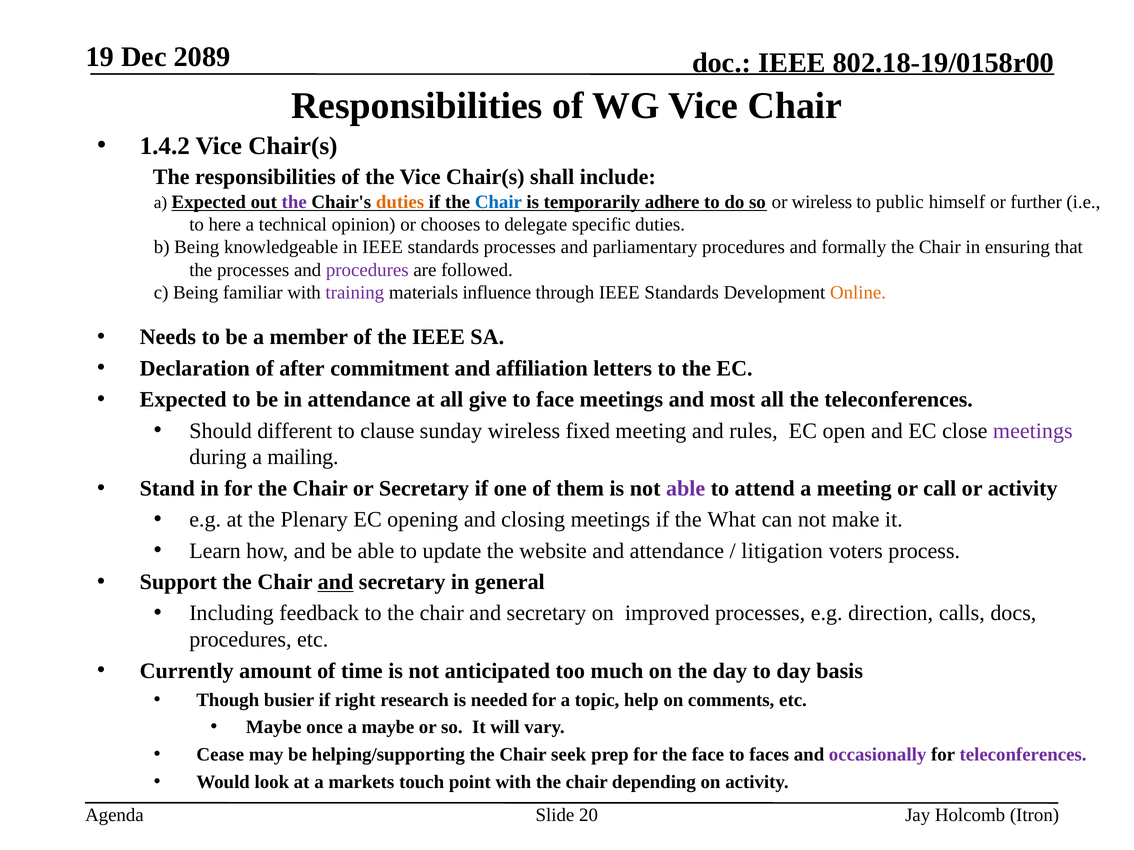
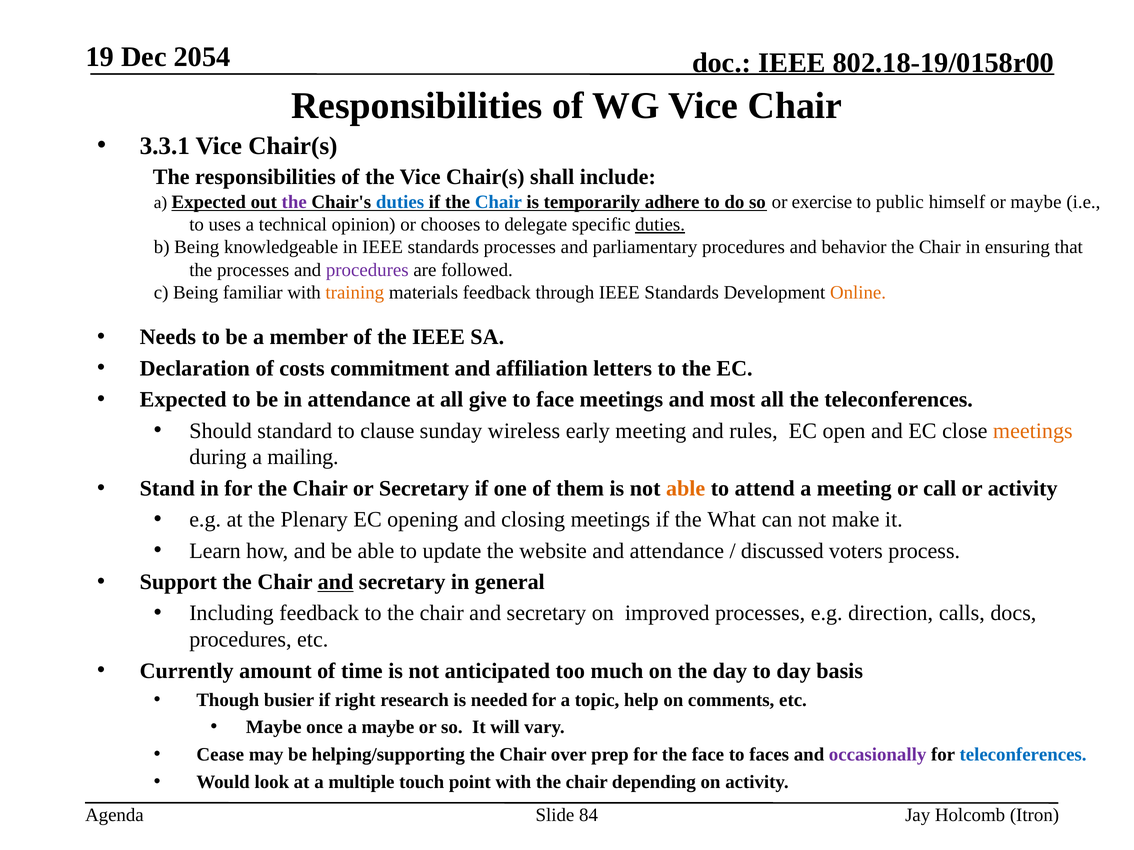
2089: 2089 -> 2054
1.4.2: 1.4.2 -> 3.3.1
duties at (400, 202) colour: orange -> blue
or wireless: wireless -> exercise
or further: further -> maybe
here: here -> uses
duties at (660, 225) underline: none -> present
formally: formally -> behavior
training colour: purple -> orange
materials influence: influence -> feedback
after: after -> costs
different: different -> standard
fixed: fixed -> early
meetings at (1033, 431) colour: purple -> orange
able at (686, 489) colour: purple -> orange
litigation: litigation -> discussed
seek: seek -> over
teleconferences at (1023, 755) colour: purple -> blue
markets: markets -> multiple
20: 20 -> 84
